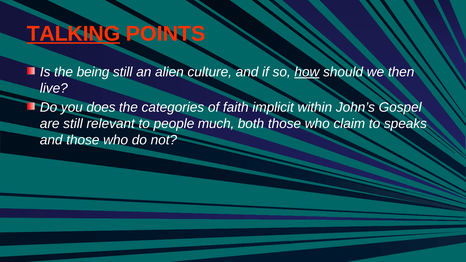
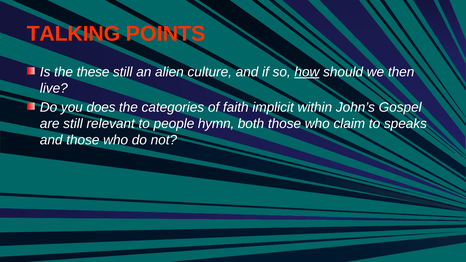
TALKING underline: present -> none
being: being -> these
much: much -> hymn
